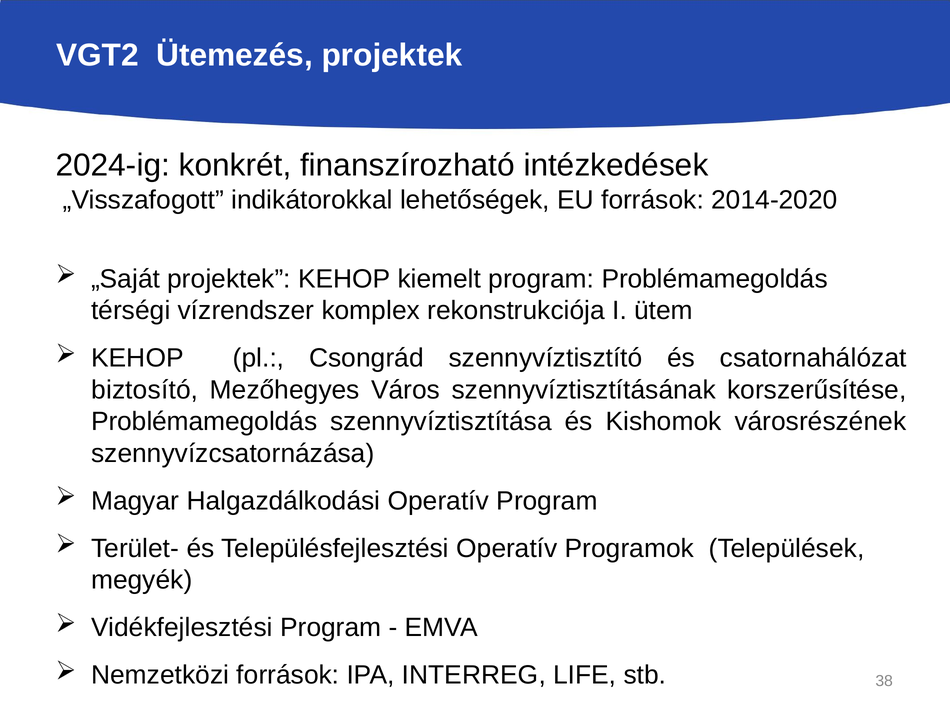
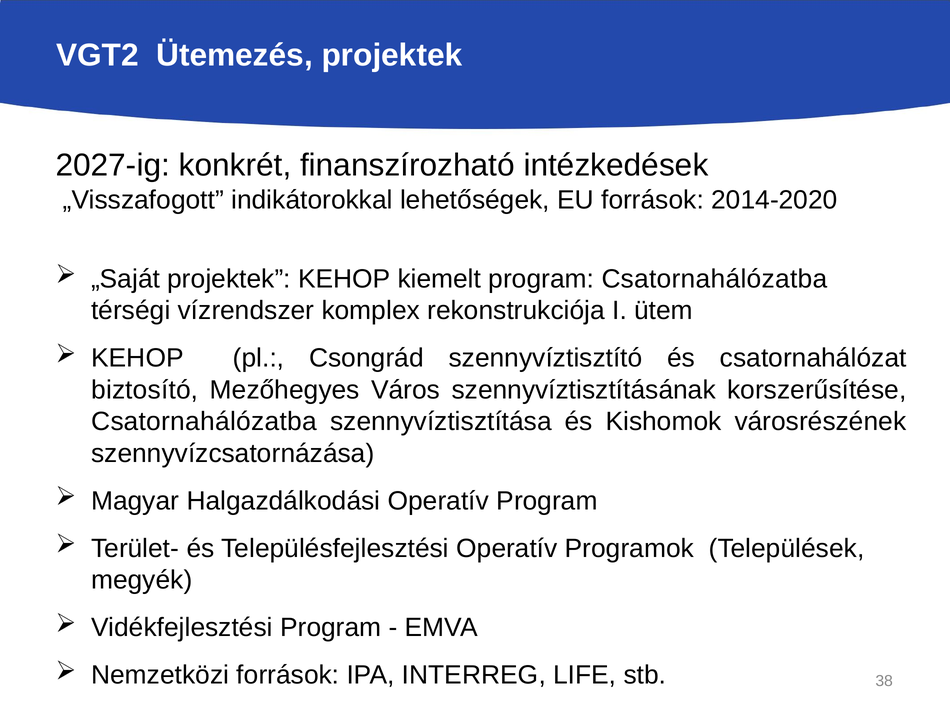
2024-ig: 2024-ig -> 2027-ig
program Problémamegoldás: Problémamegoldás -> Csatornahálózatba
Problémamegoldás at (204, 421): Problémamegoldás -> Csatornahálózatba
